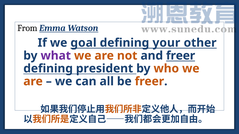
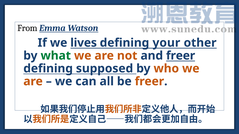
goal: goal -> lives
what colour: purple -> green
president: president -> supposed
